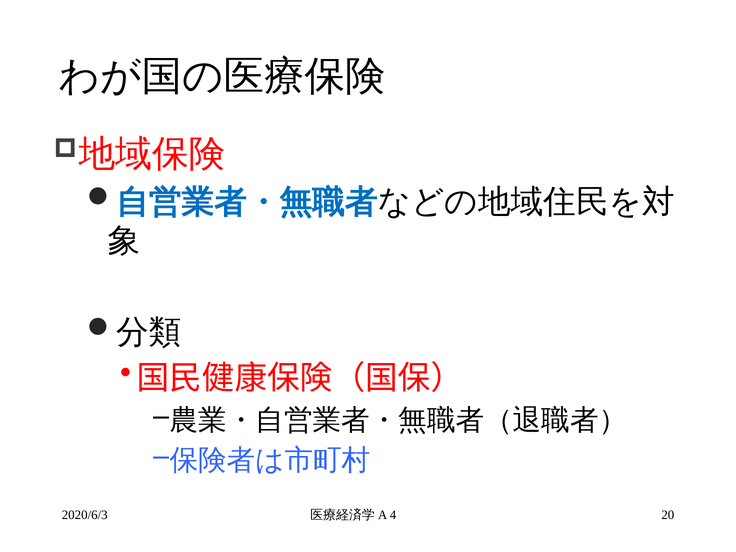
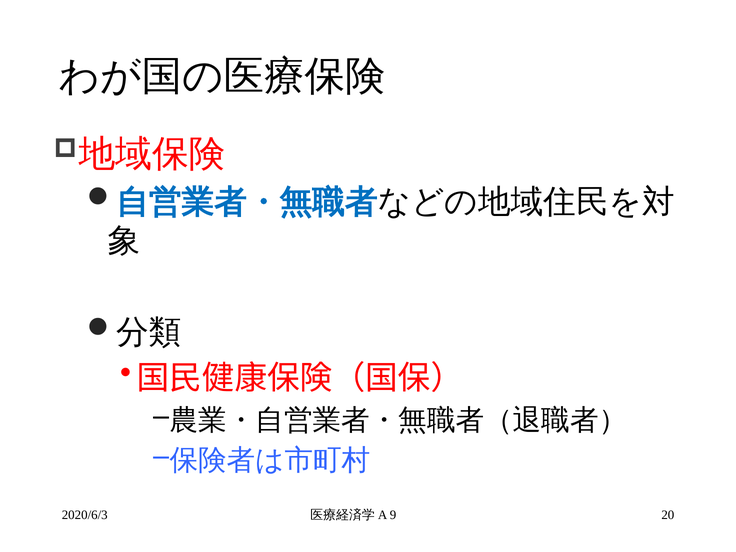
4: 4 -> 9
